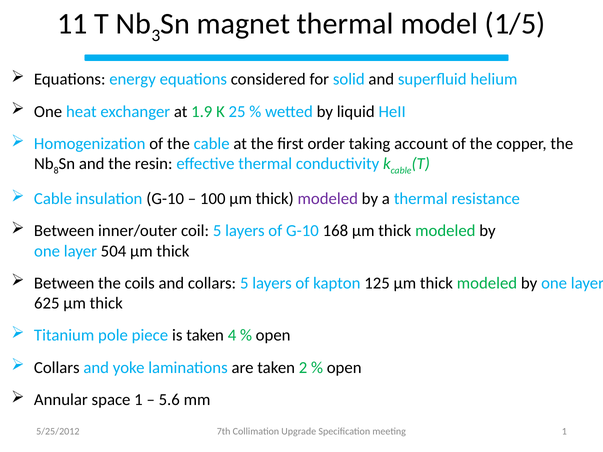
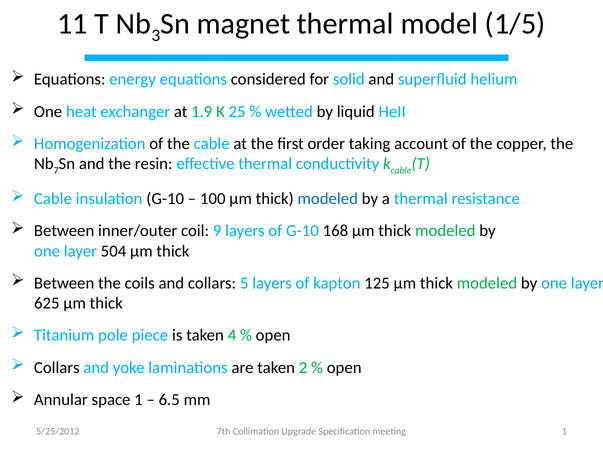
8: 8 -> 7
modeled at (328, 199) colour: purple -> blue
coil 5: 5 -> 9
5.6: 5.6 -> 6.5
